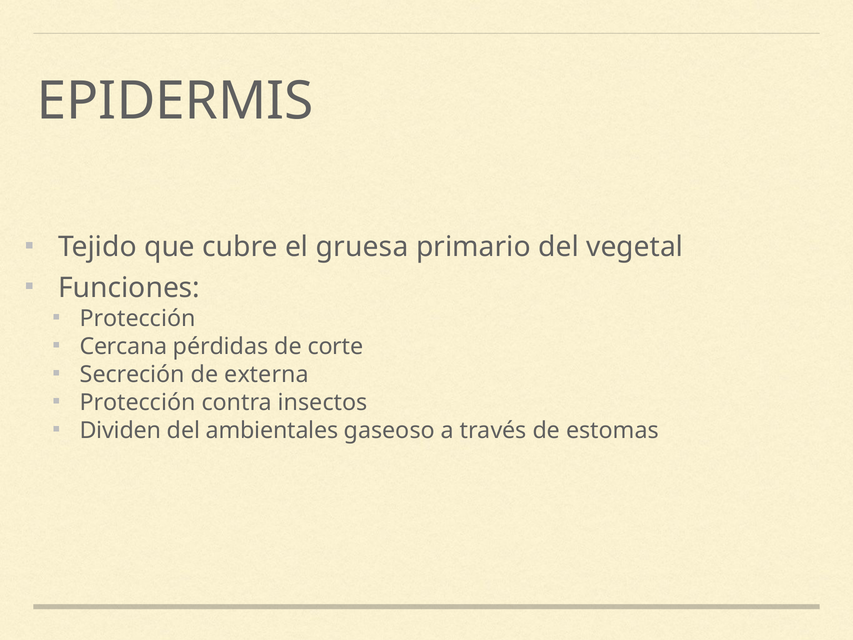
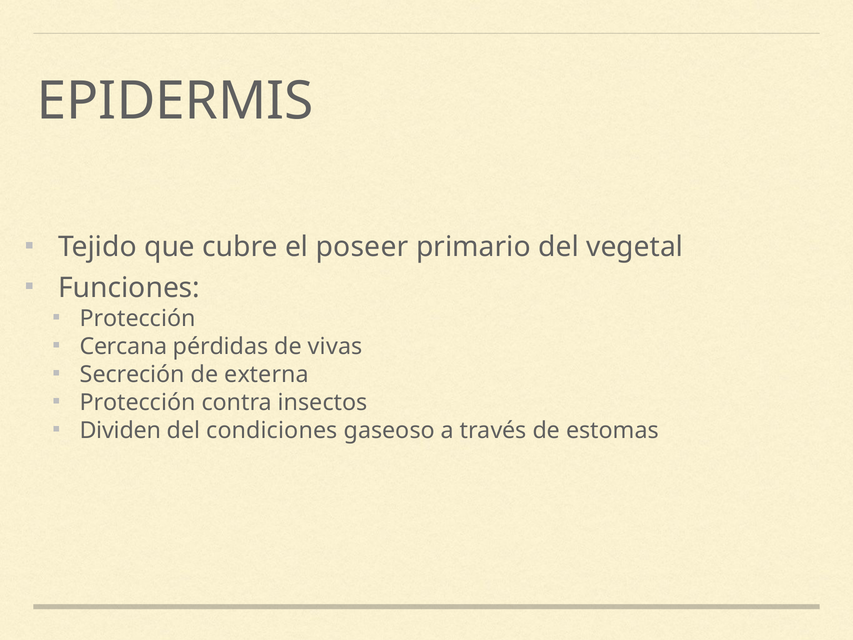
gruesa: gruesa -> poseer
corte: corte -> vivas
ambientales: ambientales -> condiciones
